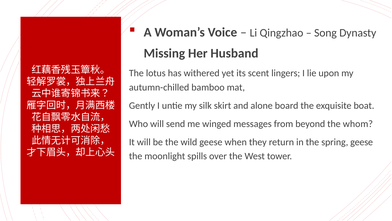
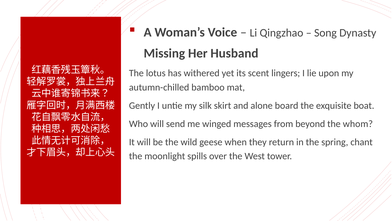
spring geese: geese -> chant
